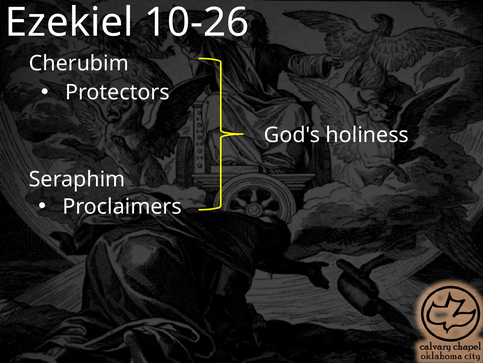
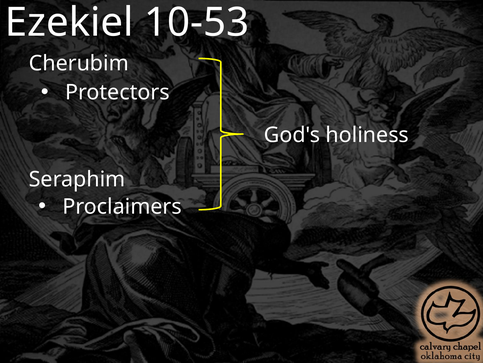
10-26: 10-26 -> 10-53
